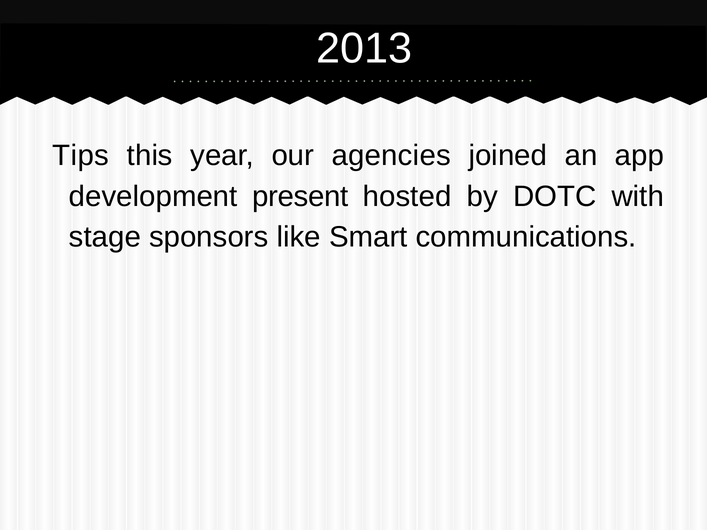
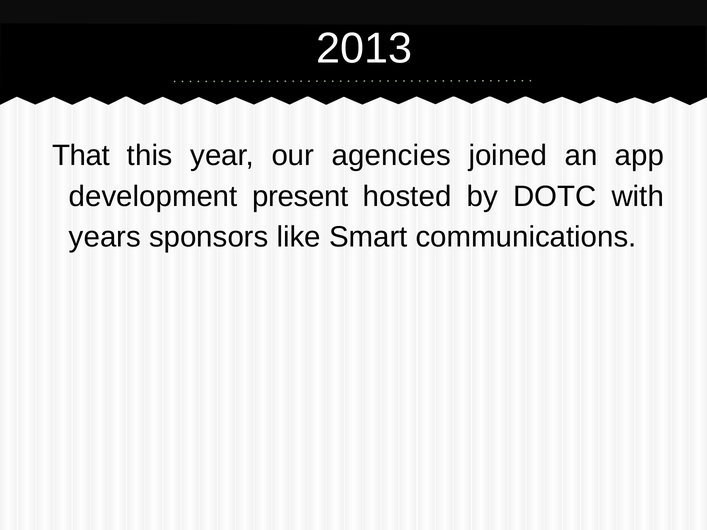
Tips: Tips -> That
stage: stage -> years
